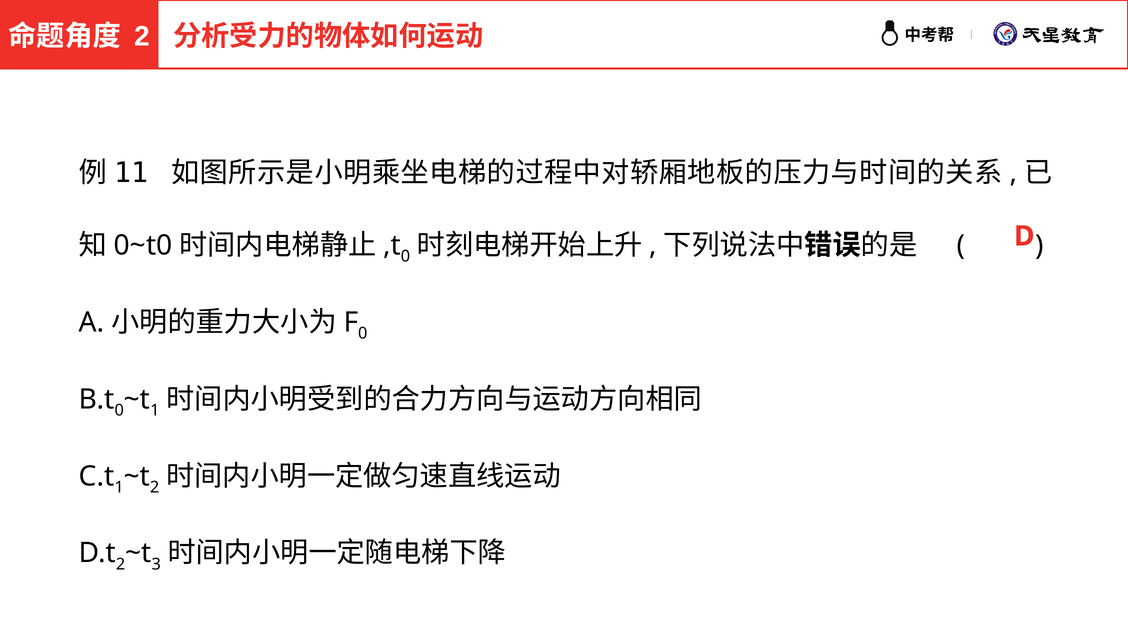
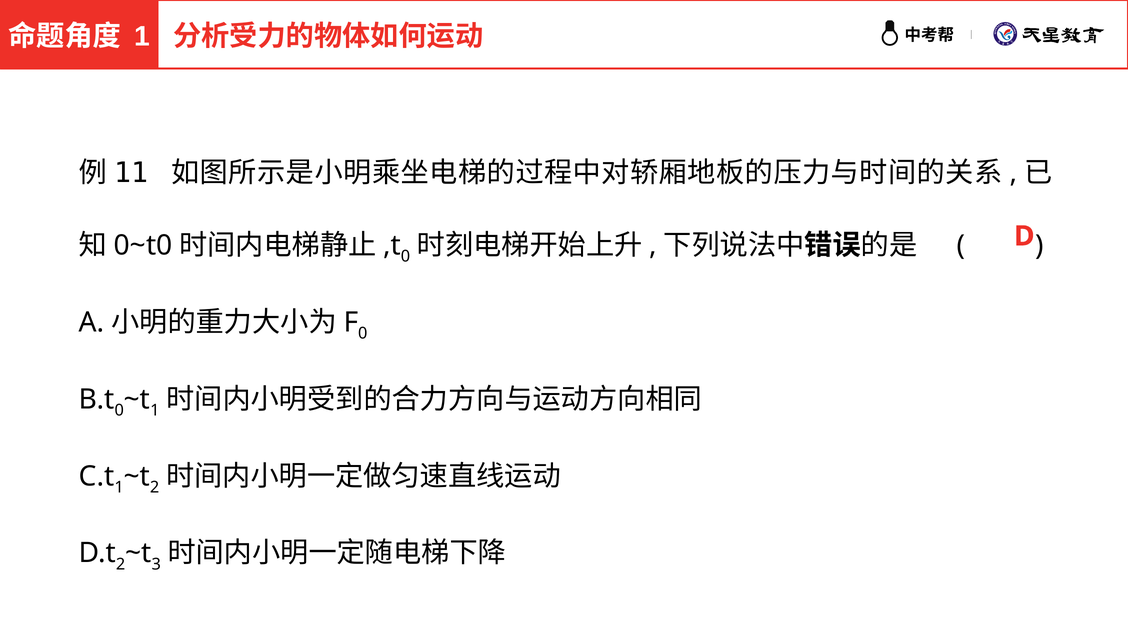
2 at (142, 36): 2 -> 1
